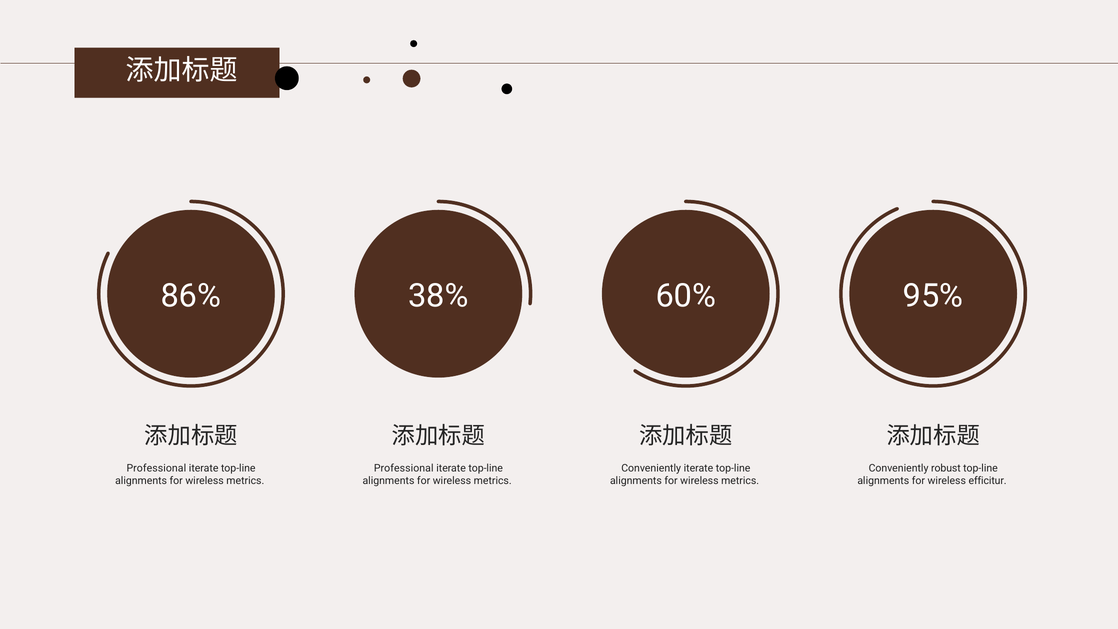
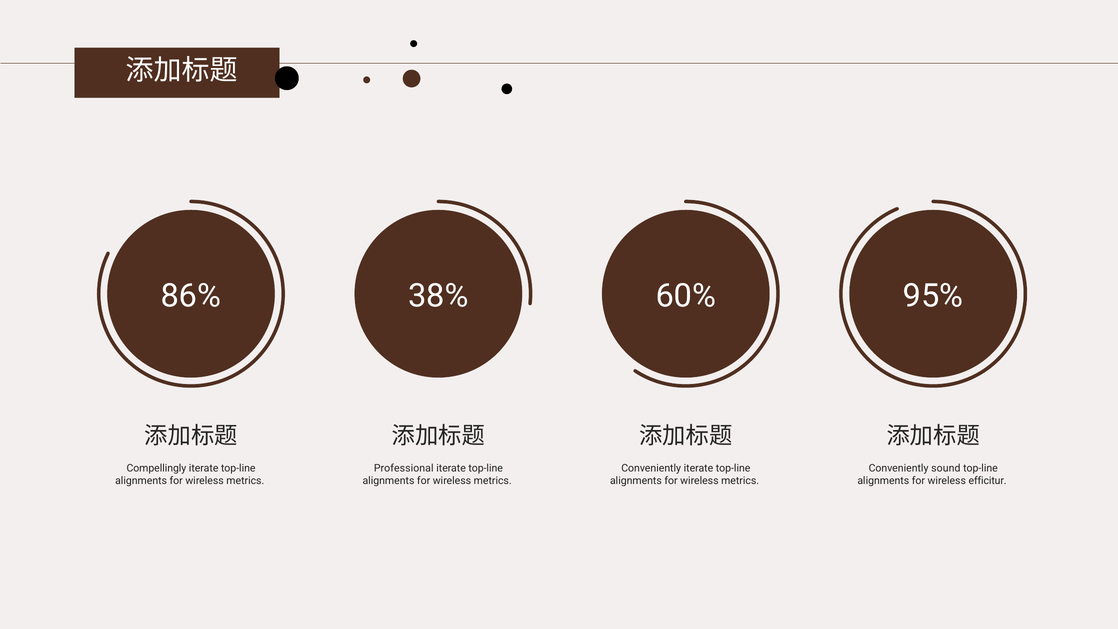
Professional at (156, 468): Professional -> Compellingly
robust: robust -> sound
